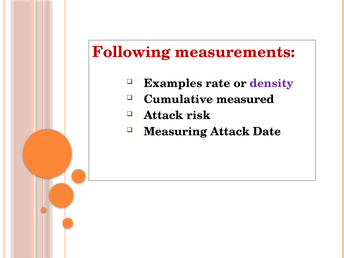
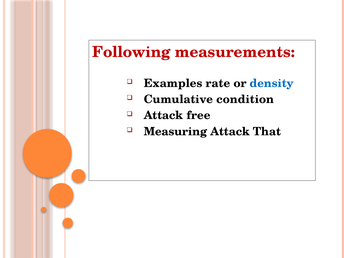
density colour: purple -> blue
measured: measured -> condition
risk: risk -> free
Date: Date -> That
